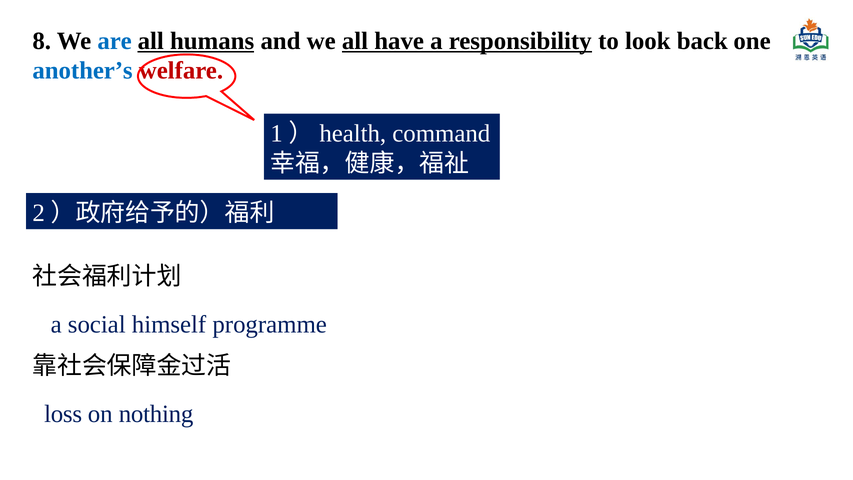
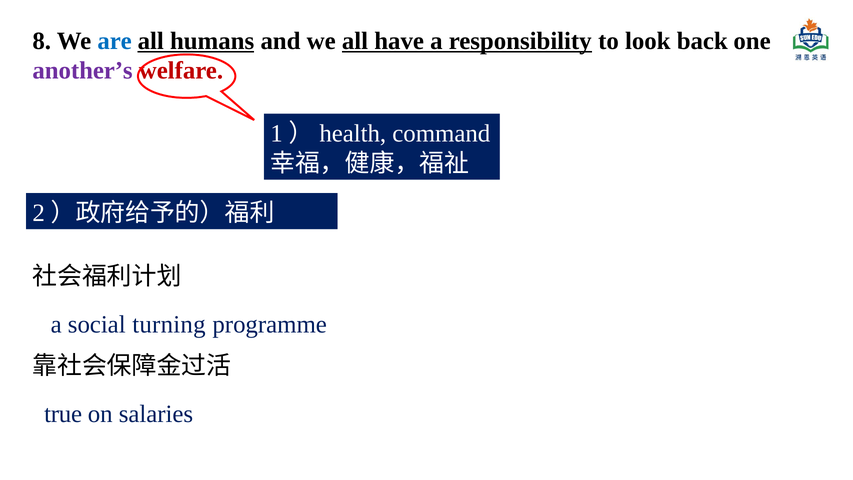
another’s colour: blue -> purple
himself: himself -> turning
loss: loss -> true
nothing: nothing -> salaries
